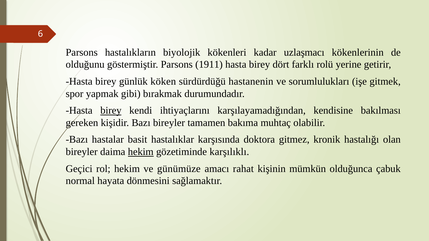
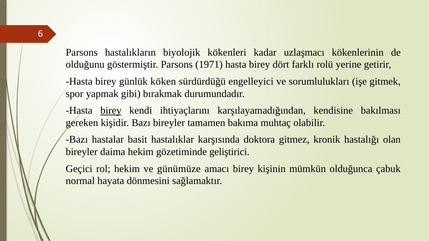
1911: 1911 -> 1971
hastanenin: hastanenin -> engelleyici
hekim at (141, 152) underline: present -> none
karşılıklı: karşılıklı -> geliştirici
amacı rahat: rahat -> birey
